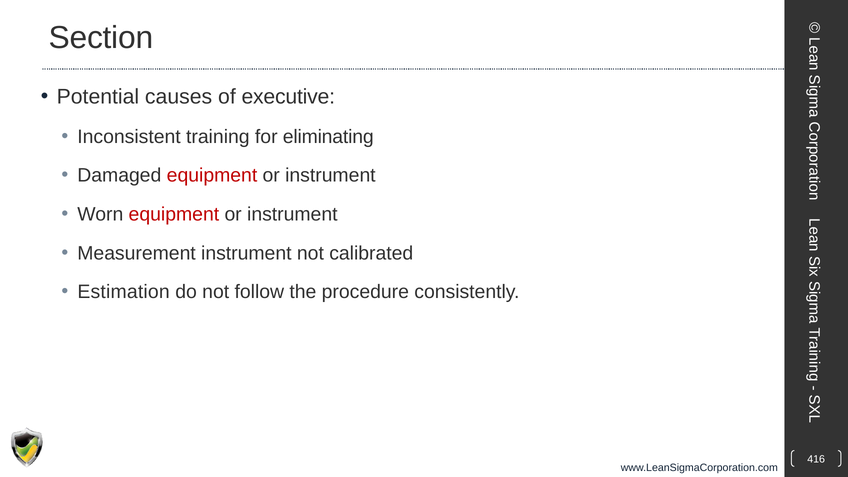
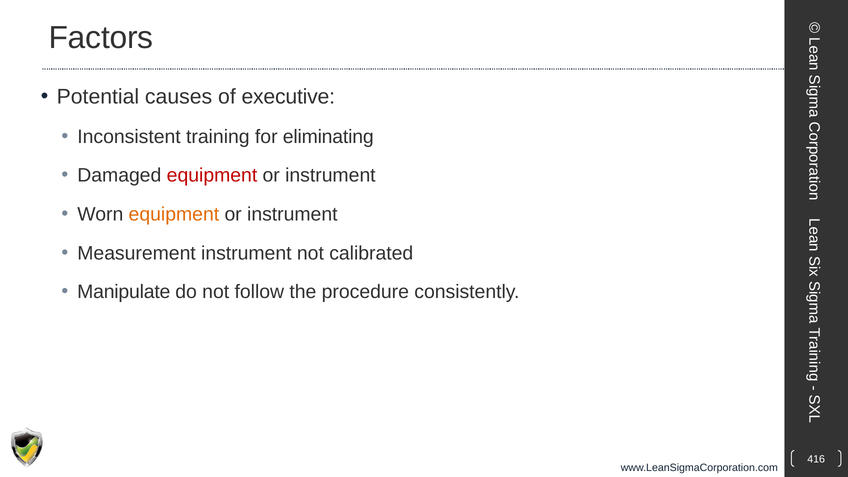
Section: Section -> Factors
equipment at (174, 214) colour: red -> orange
Estimation: Estimation -> Manipulate
